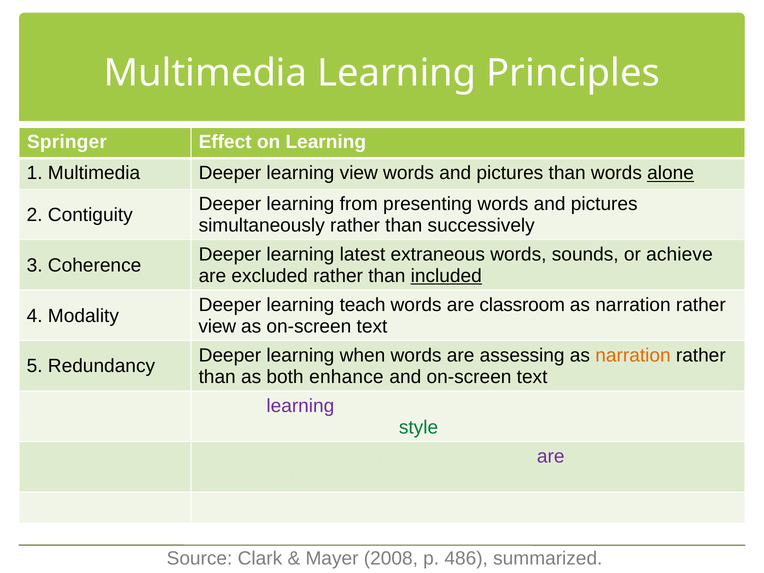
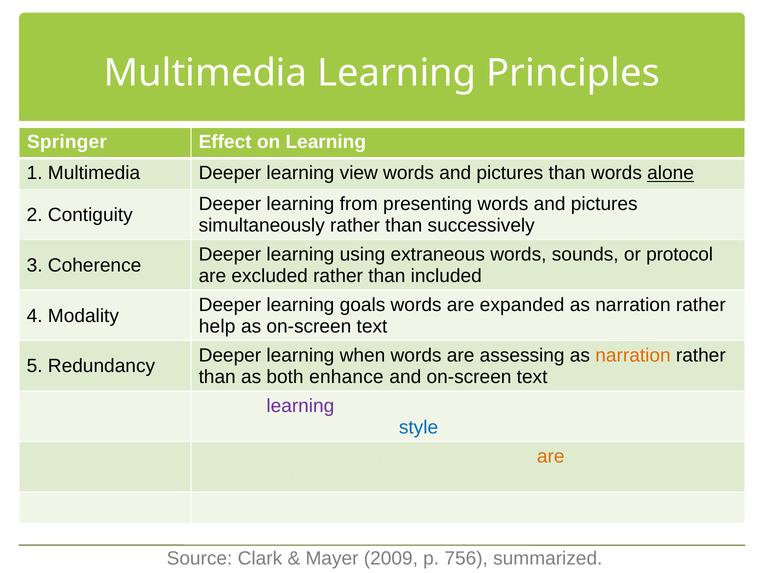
latest: latest -> using
achieve: achieve -> protocol
included underline: present -> none
teach: teach -> goals
classroom: classroom -> expanded
view at (217, 326): view -> help
style at (419, 427) colour: green -> blue
are at (551, 456) colour: purple -> orange
2008: 2008 -> 2009
486: 486 -> 756
